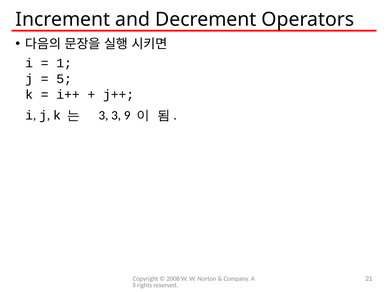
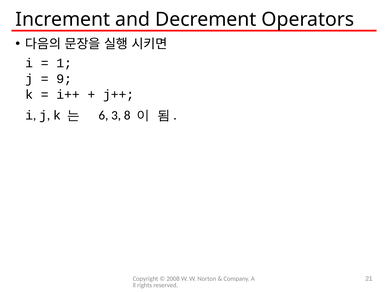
5: 5 -> 9
3 at (103, 115): 3 -> 6
9: 9 -> 8
